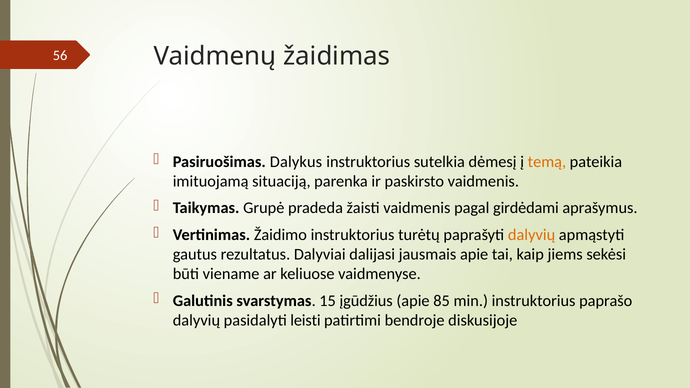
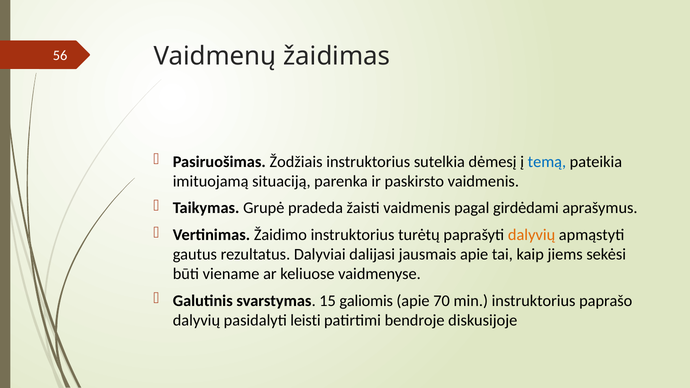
Dalykus: Dalykus -> Žodžiais
temą colour: orange -> blue
įgūdžius: įgūdžius -> galiomis
85: 85 -> 70
